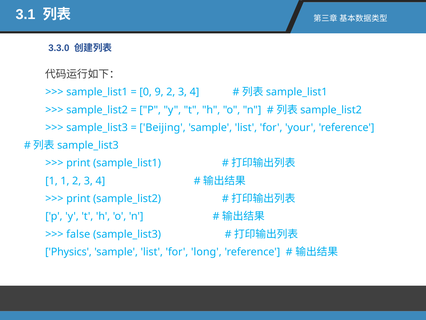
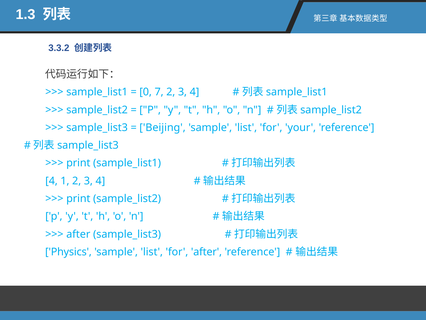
3.1: 3.1 -> 1.3
3.3.0: 3.3.0 -> 3.3.2
9: 9 -> 7
1 at (51, 181): 1 -> 4
false at (78, 234): false -> after
for long: long -> after
